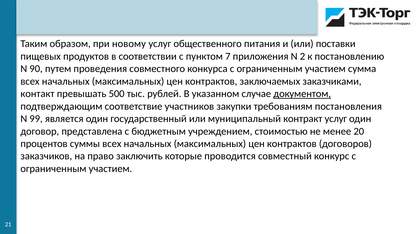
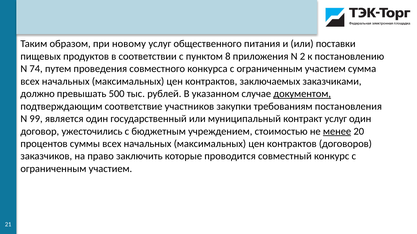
7: 7 -> 8
90: 90 -> 74
контакт: контакт -> должно
представлена: представлена -> ужесточились
менее underline: none -> present
